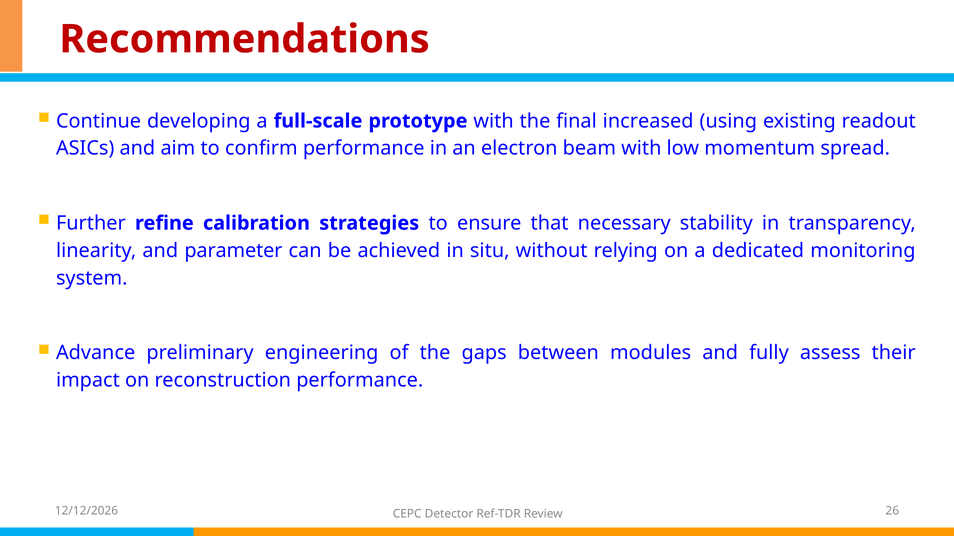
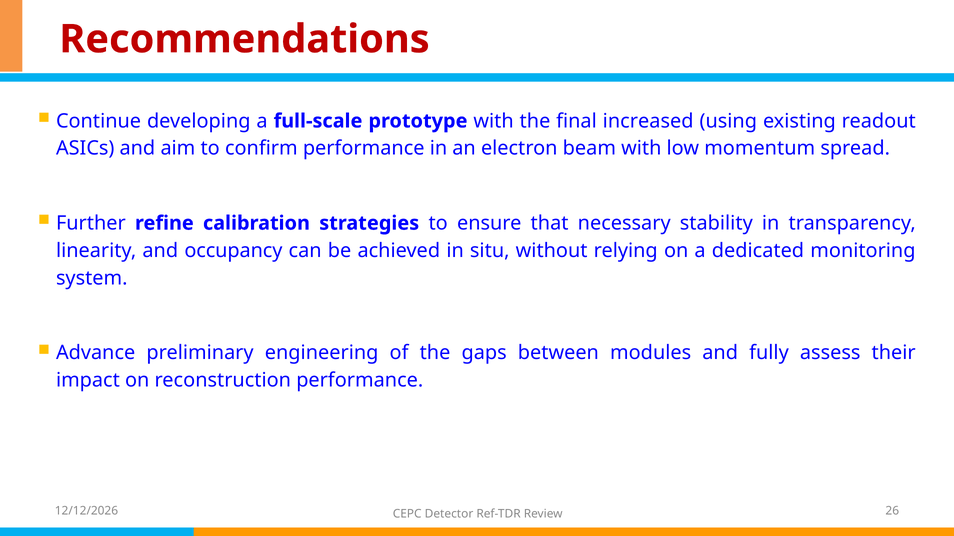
parameter: parameter -> occupancy
